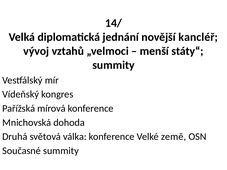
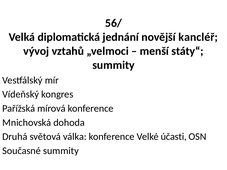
14/: 14/ -> 56/
země: země -> účasti
